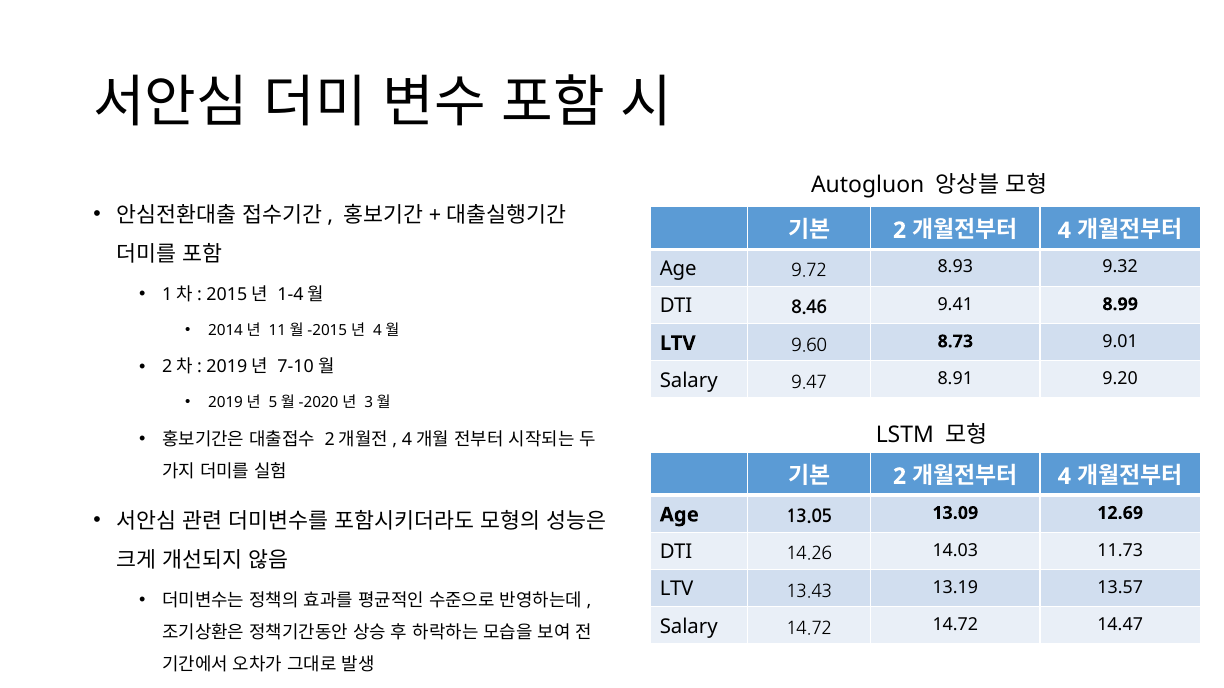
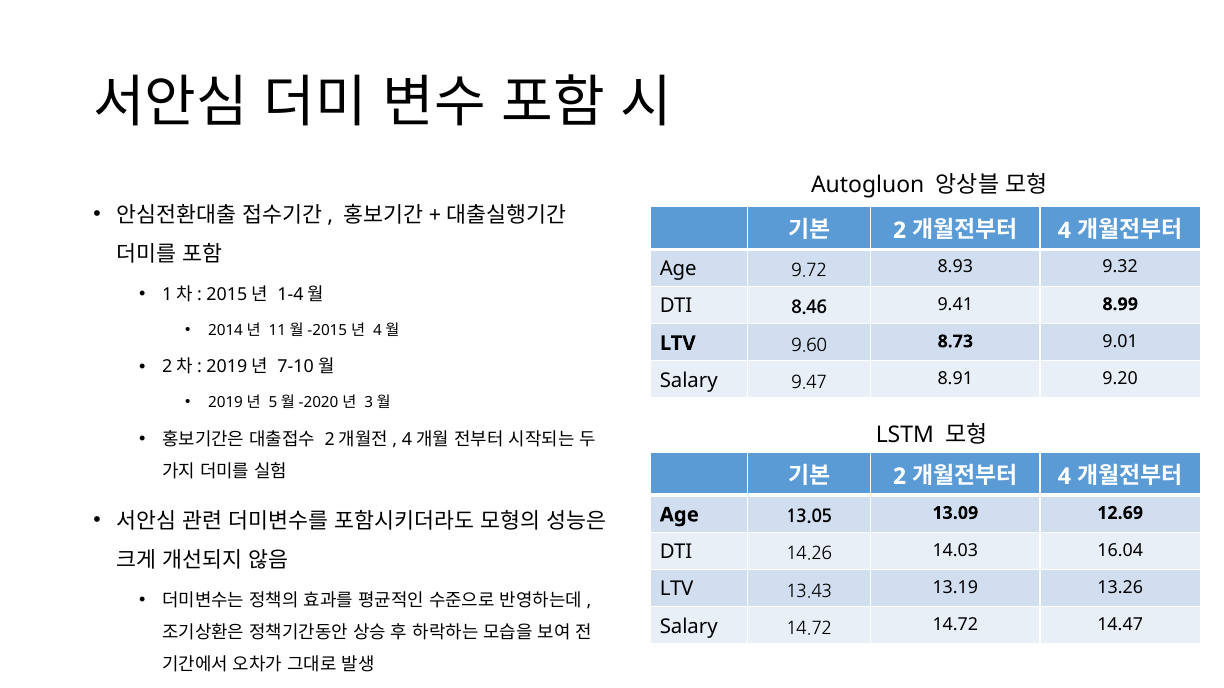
11.73: 11.73 -> 16.04
13.57: 13.57 -> 13.26
